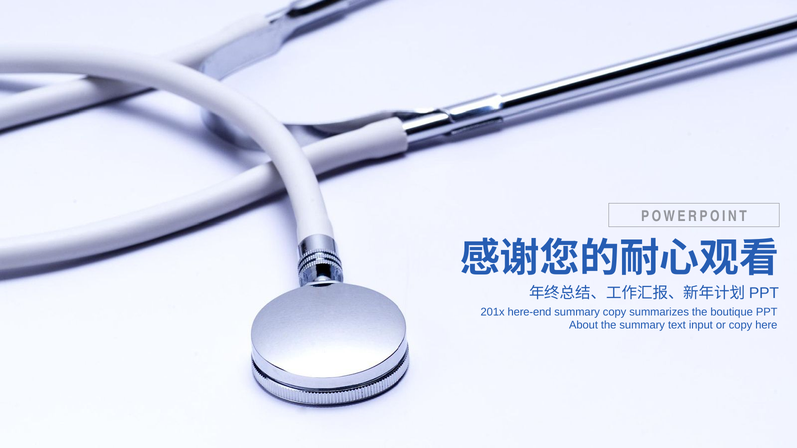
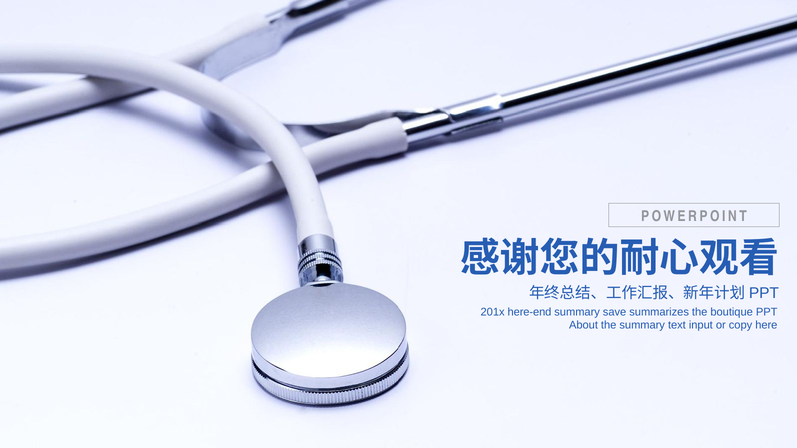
summary copy: copy -> save
